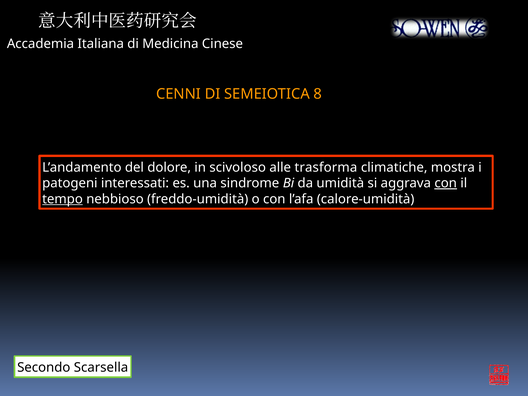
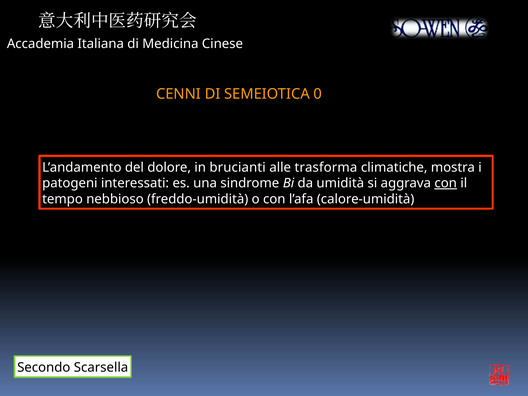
8: 8 -> 0
scivoloso: scivoloso -> brucianti
tempo underline: present -> none
